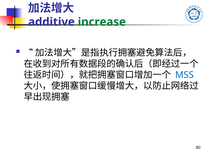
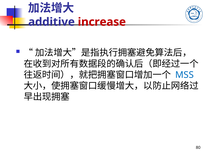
increase colour: green -> red
